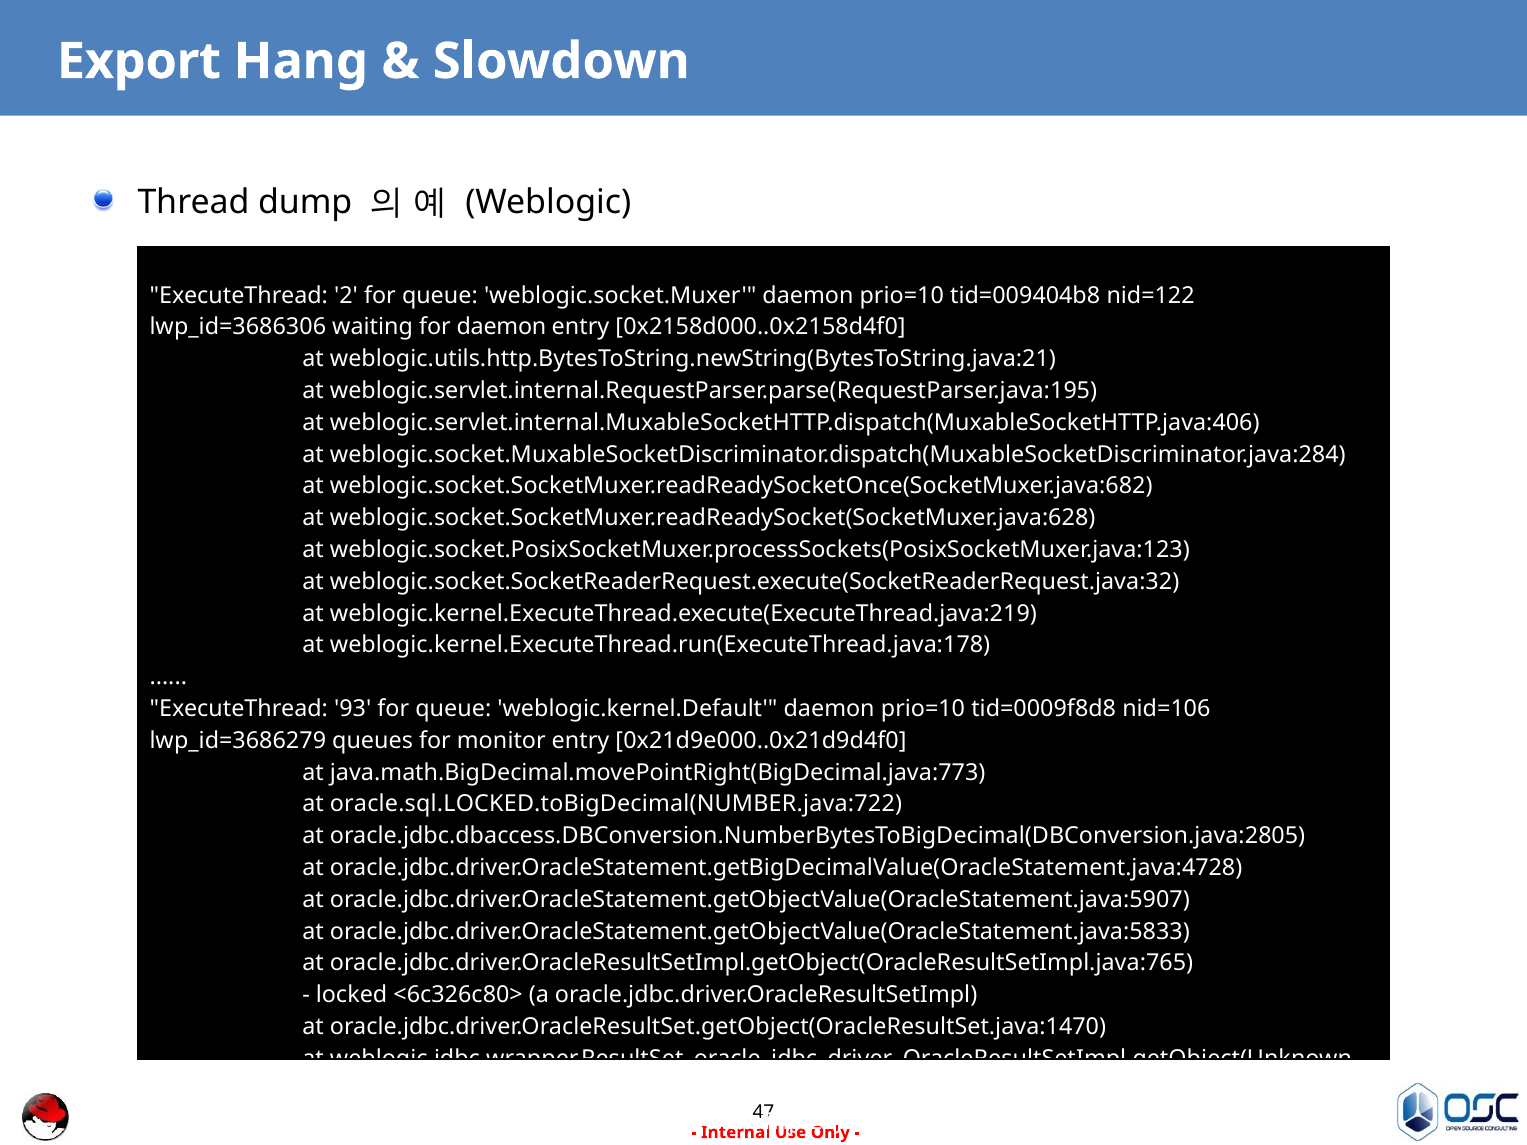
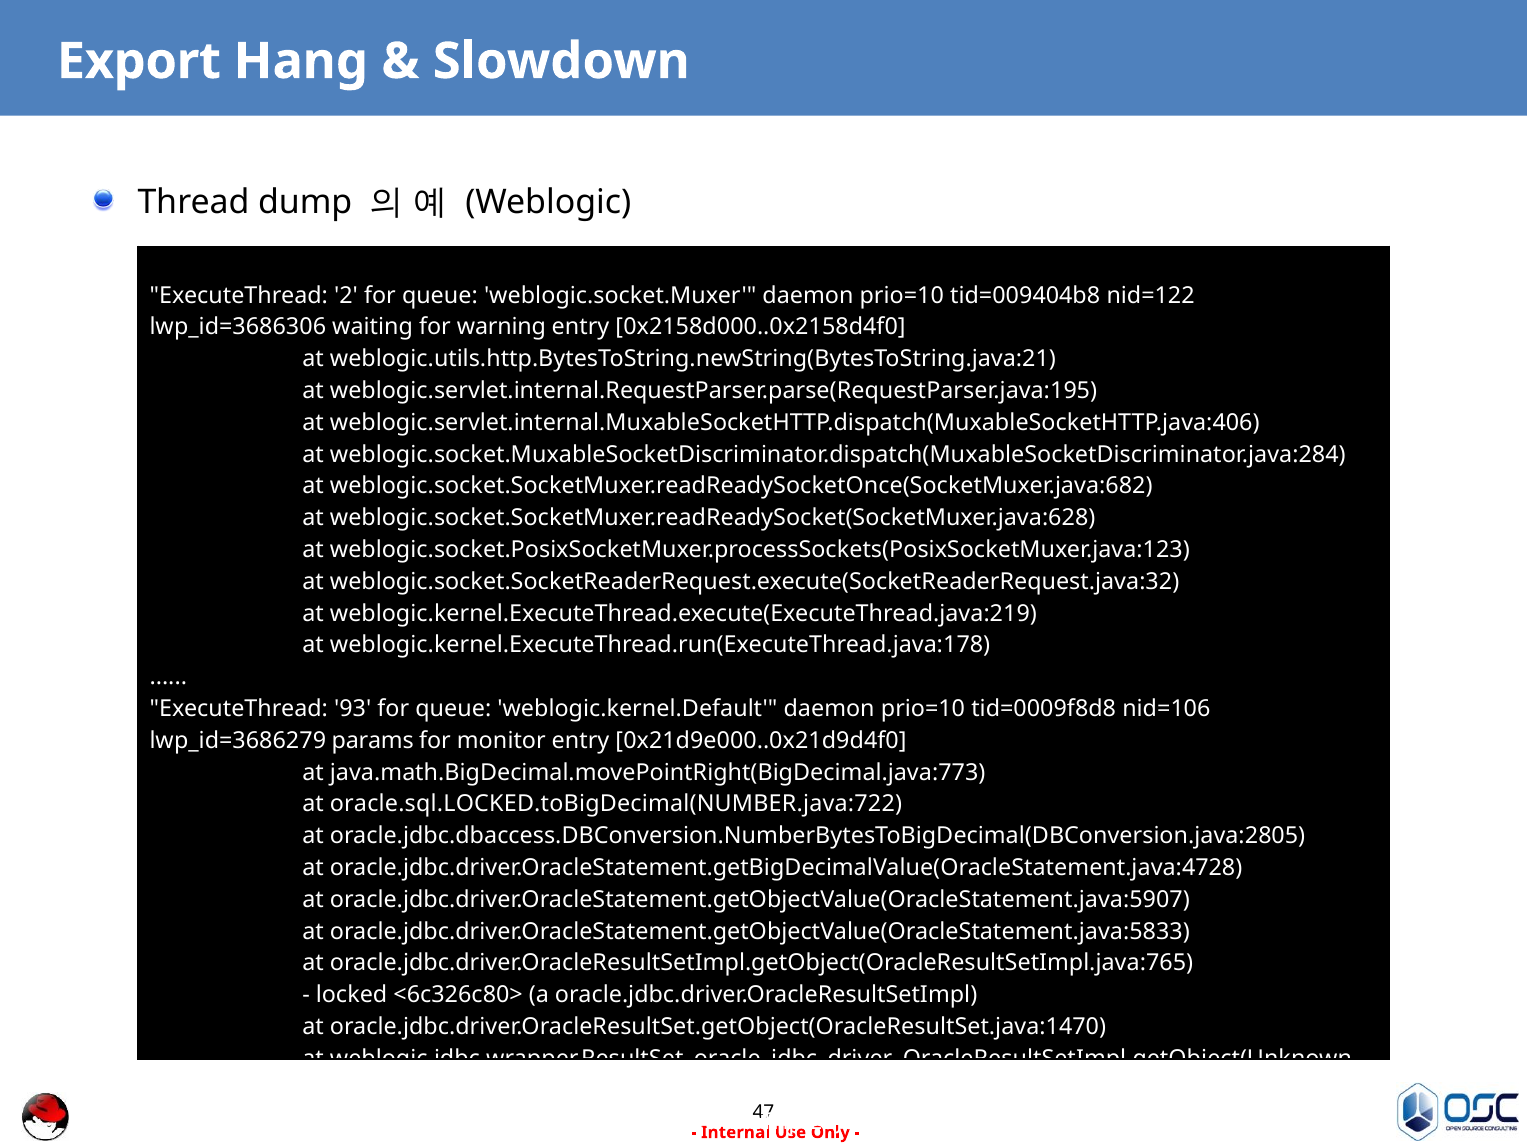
for daemon: daemon -> warning
queues: queues -> params
